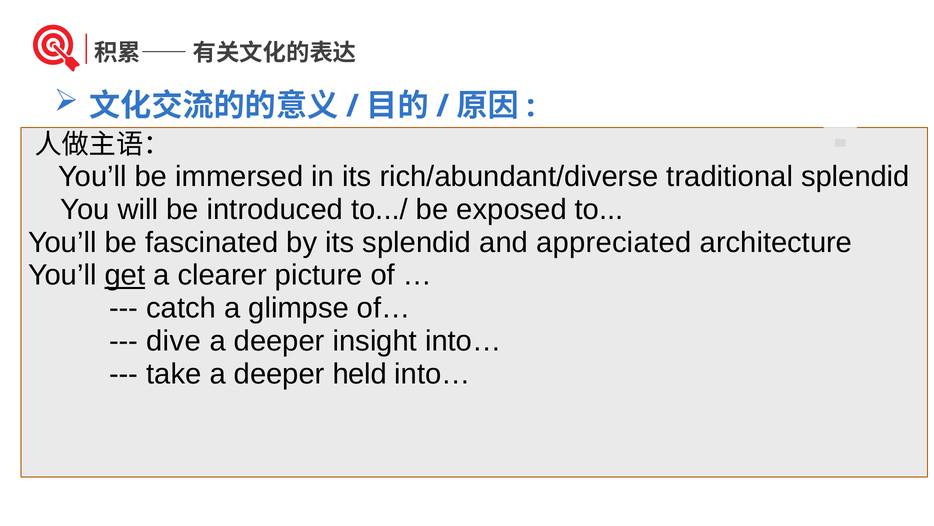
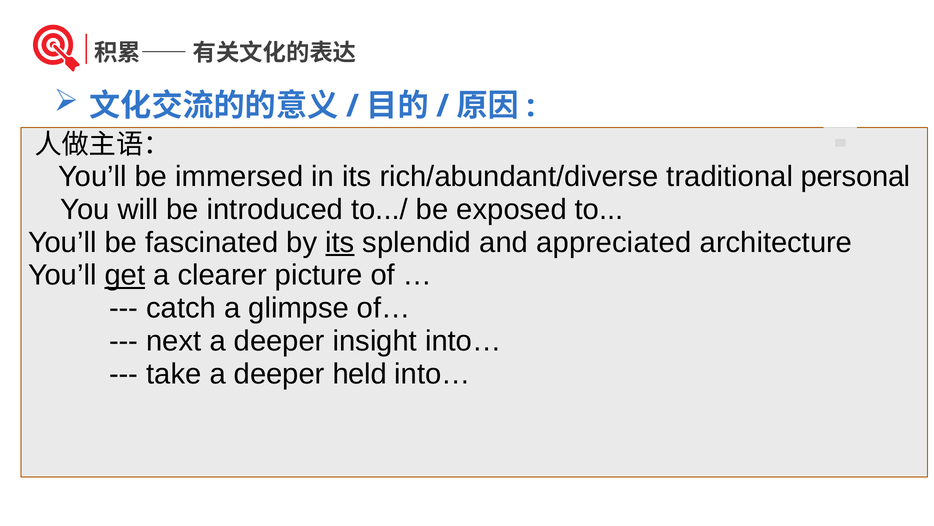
traditional splendid: splendid -> personal
its at (340, 242) underline: none -> present
dive: dive -> next
